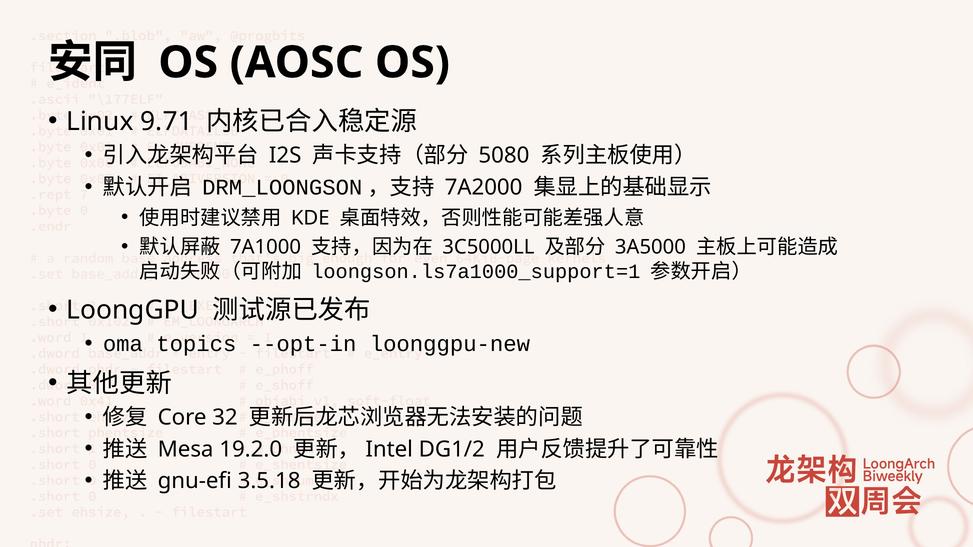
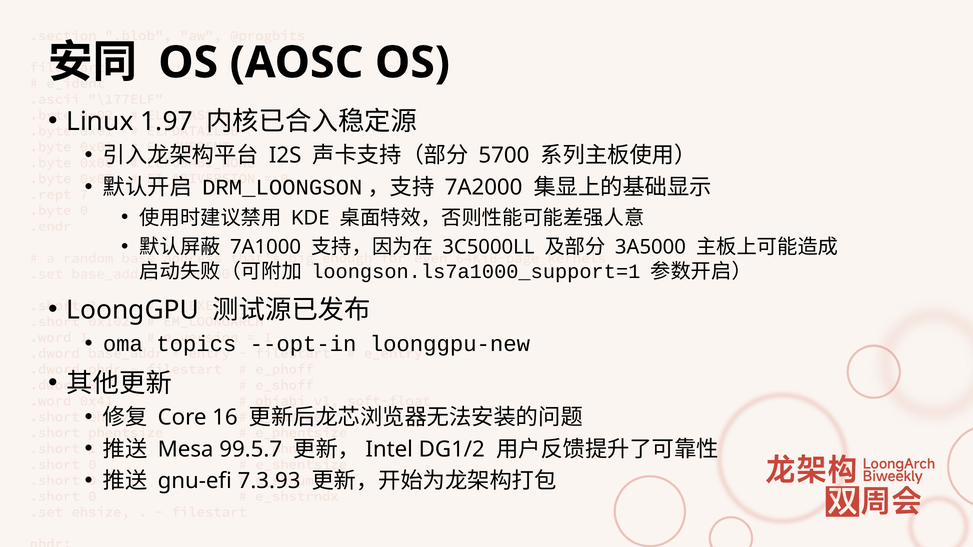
9.71: 9.71 -> 1.97
5080: 5080 -> 5700
32: 32 -> 16
19.2.0: 19.2.0 -> 99.5.7
3.5.18: 3.5.18 -> 7.3.93
